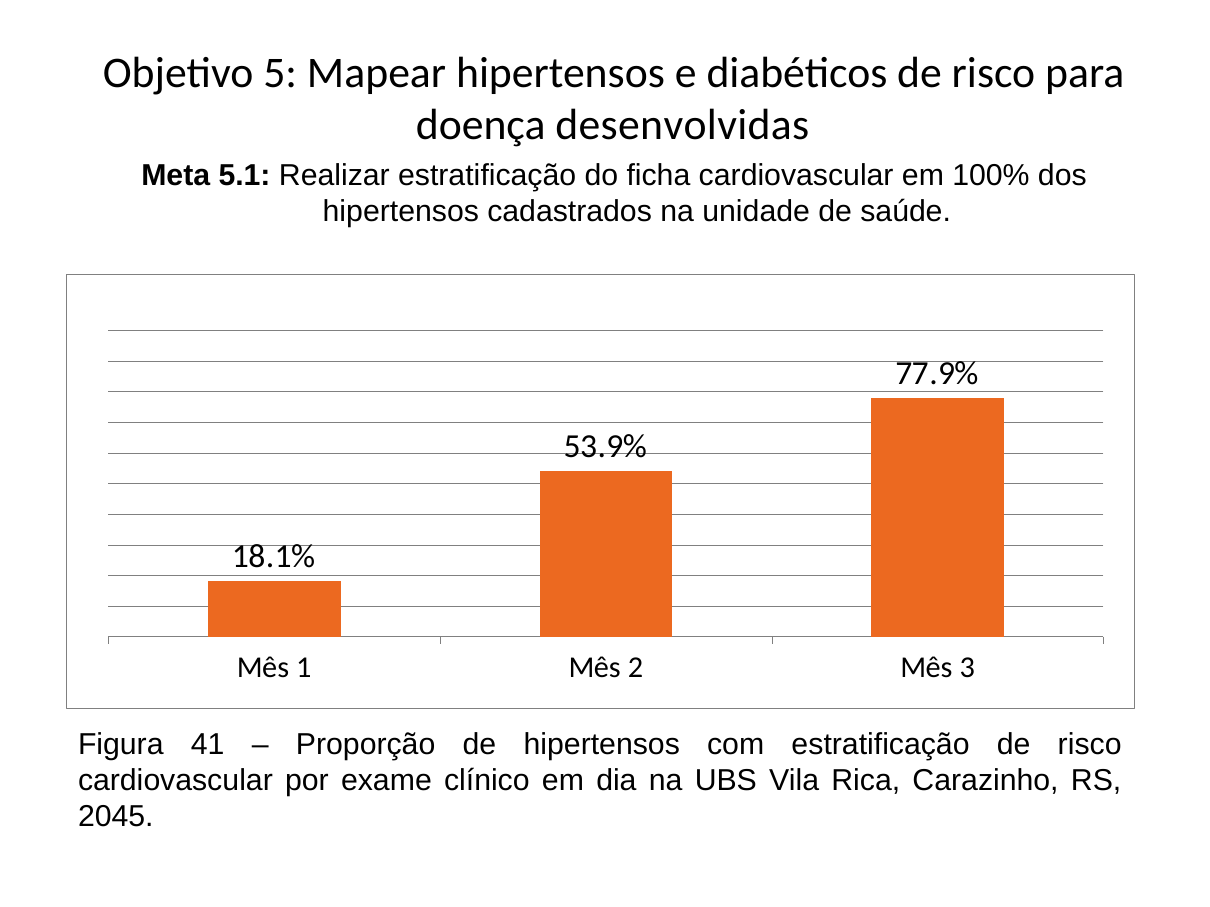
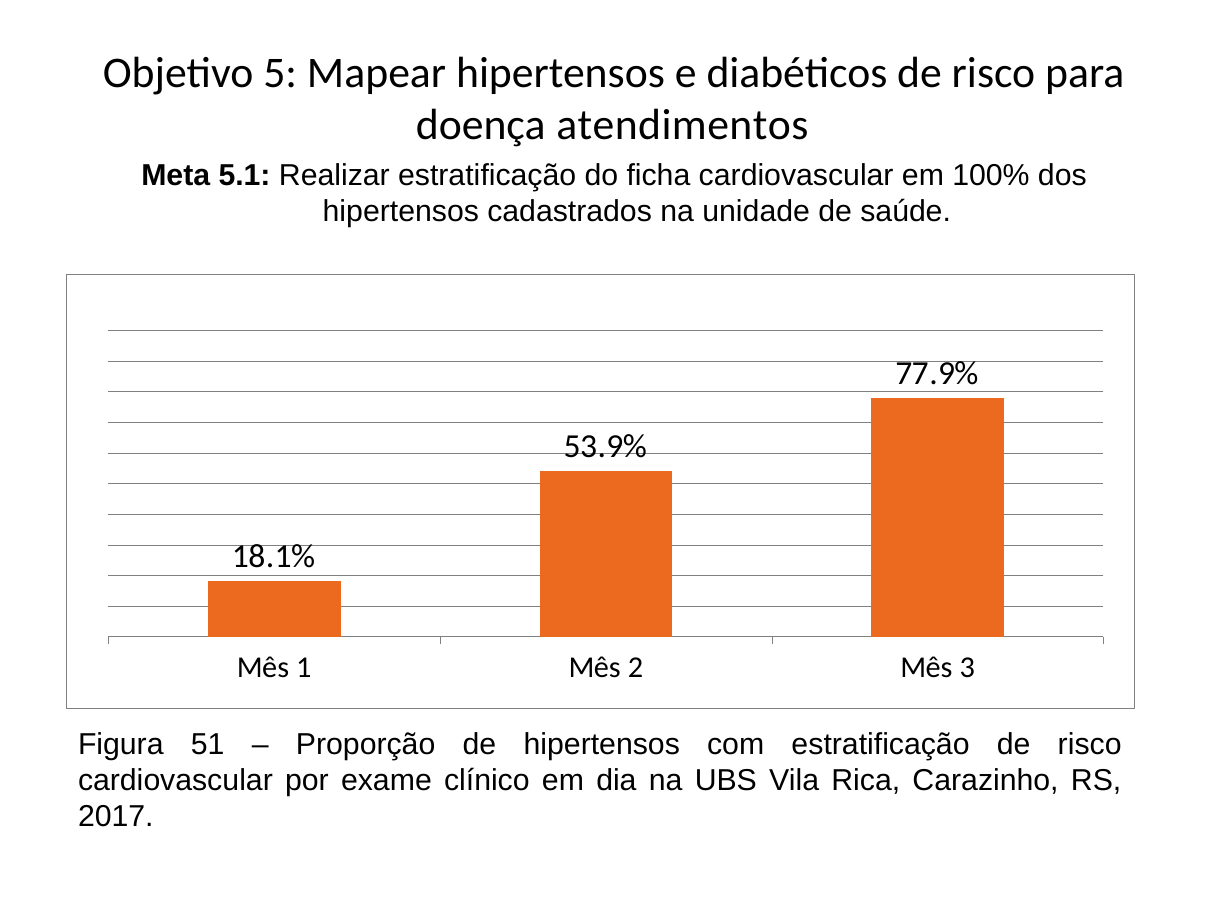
desenvolvidas: desenvolvidas -> atendimentos
41: 41 -> 51
2045: 2045 -> 2017
